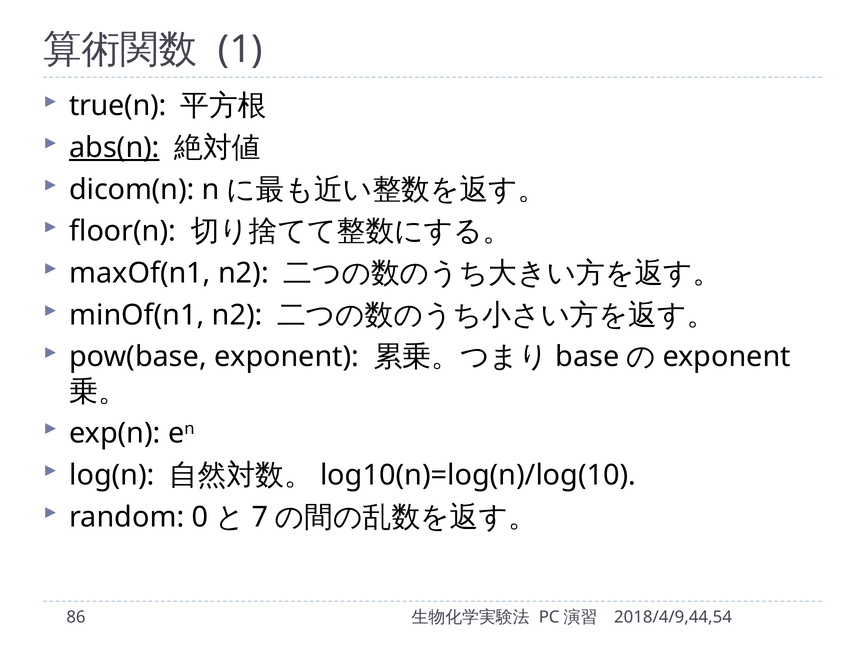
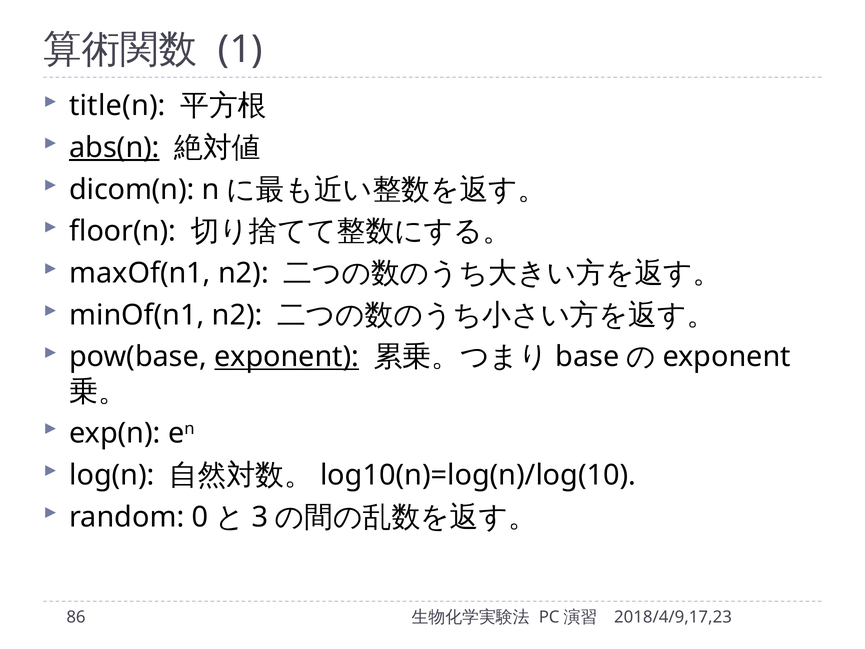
true(n: true(n -> title(n
exponent at (287, 357) underline: none -> present
7: 7 -> 3
2018/4/9,44,54: 2018/4/9,44,54 -> 2018/4/9,17,23
